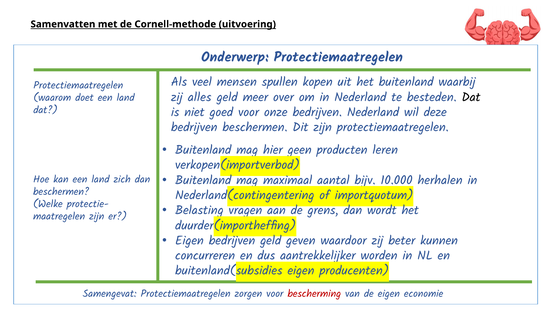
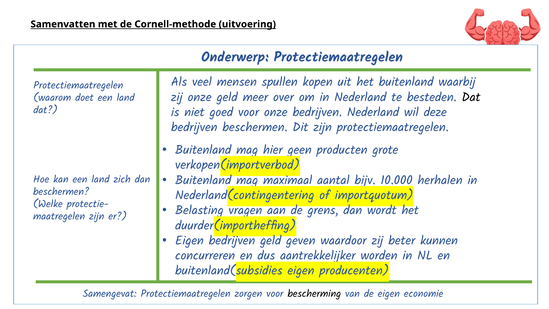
zij alles: alles -> onze
leren: leren -> grote
bescherming colour: red -> black
